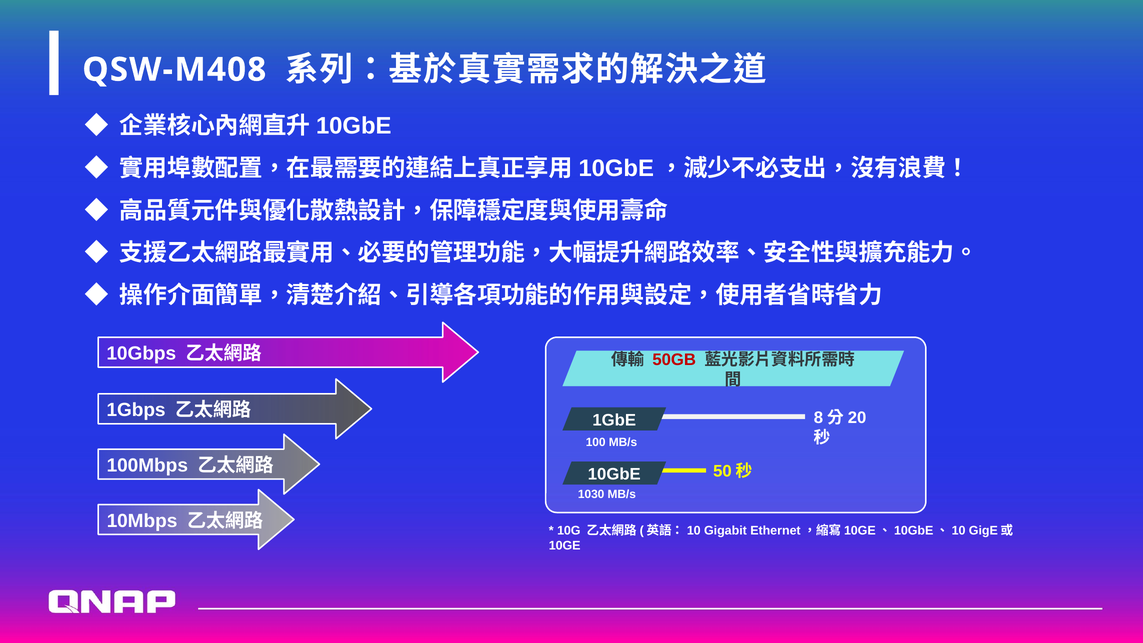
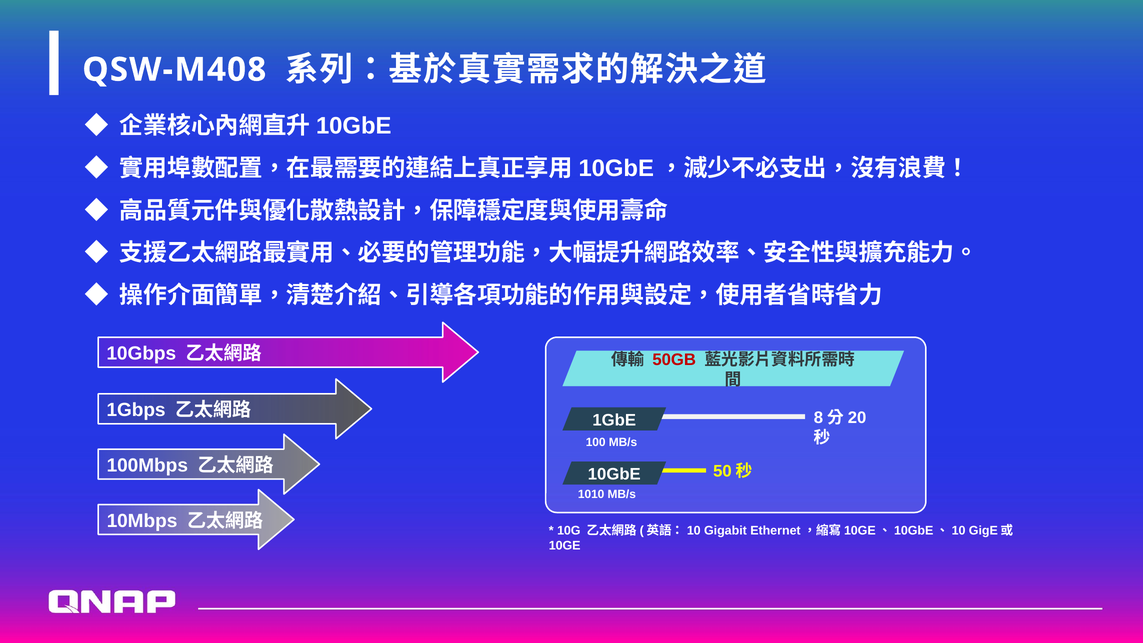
1030: 1030 -> 1010
